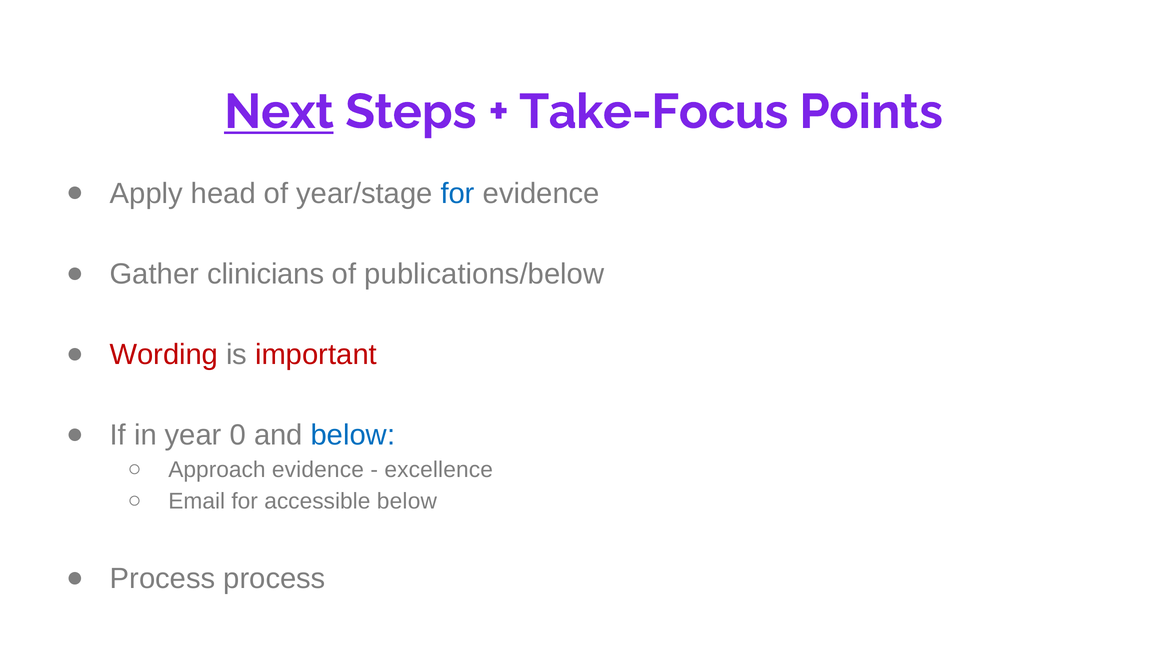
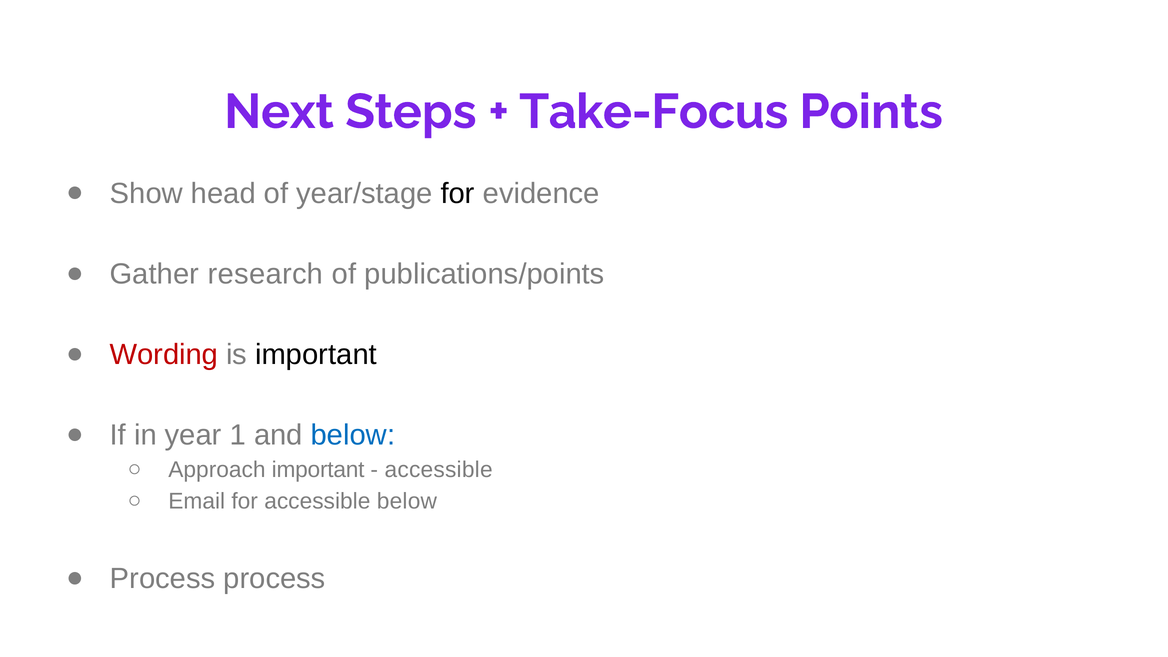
Next underline: present -> none
Apply: Apply -> Show
for at (458, 193) colour: blue -> black
clinicians: clinicians -> research
publications/below: publications/below -> publications/points
important at (316, 355) colour: red -> black
0: 0 -> 1
Approach evidence: evidence -> important
excellence at (439, 470): excellence -> accessible
